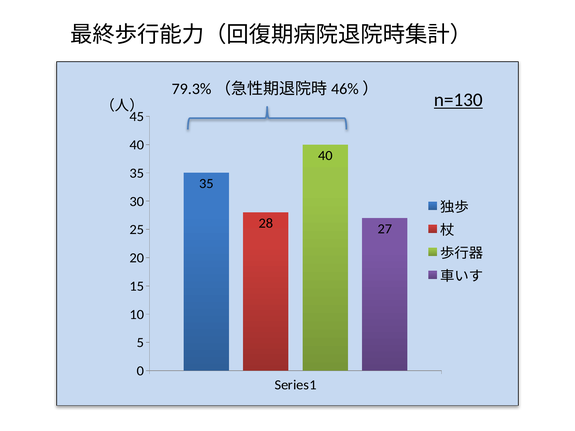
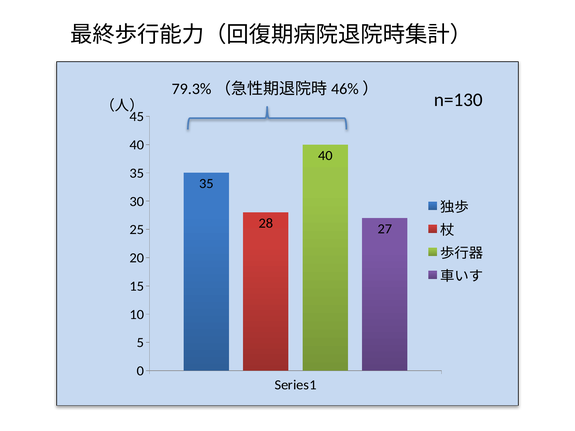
n=130 underline: present -> none
